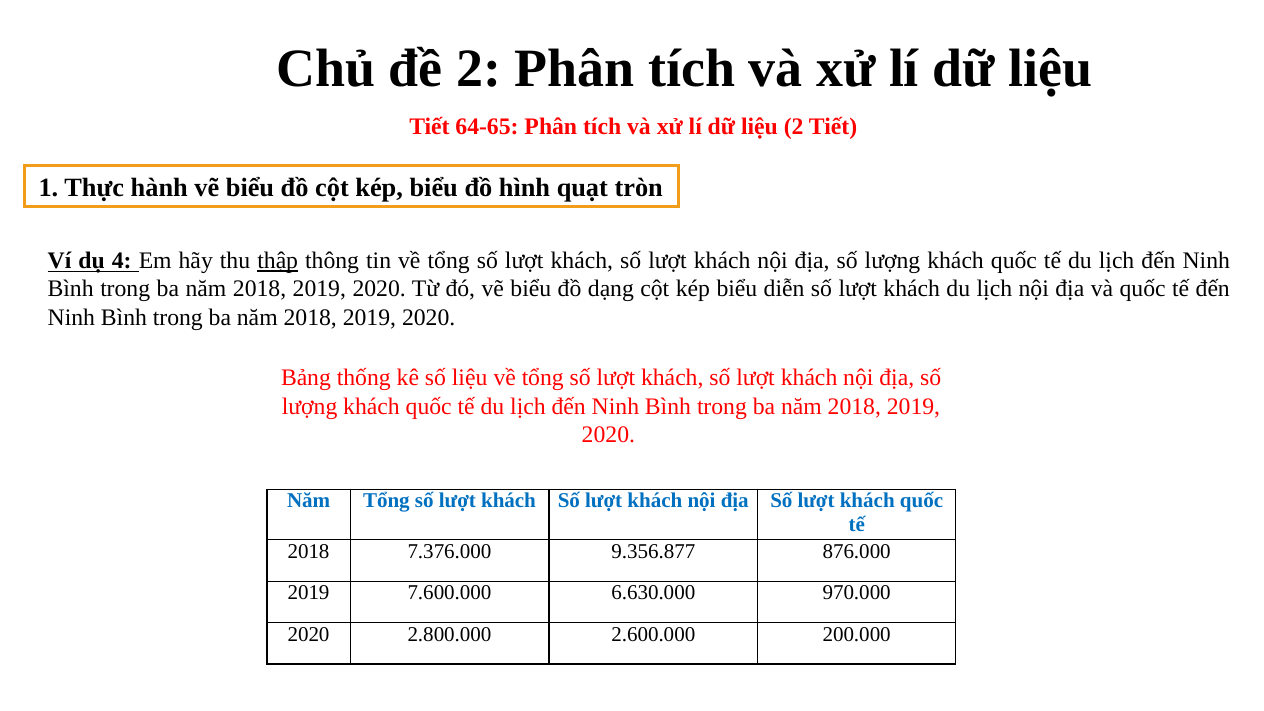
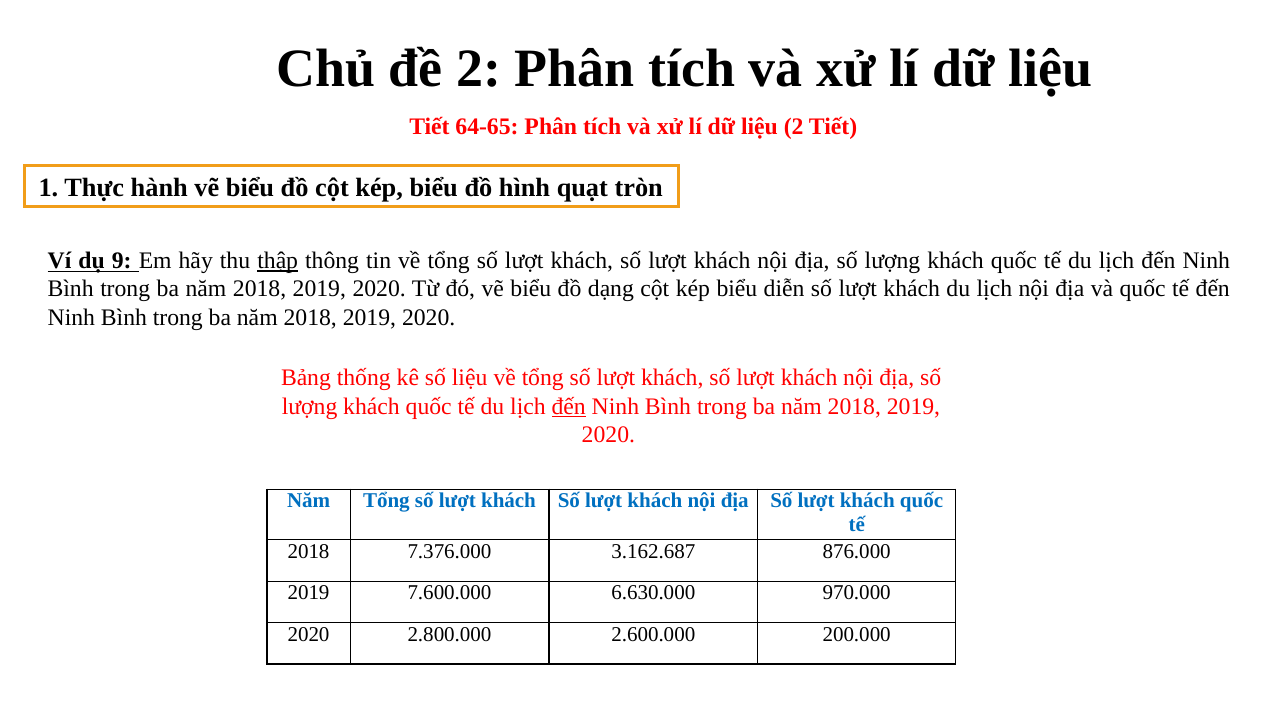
4: 4 -> 9
đến at (569, 406) underline: none -> present
9.356.877: 9.356.877 -> 3.162.687
